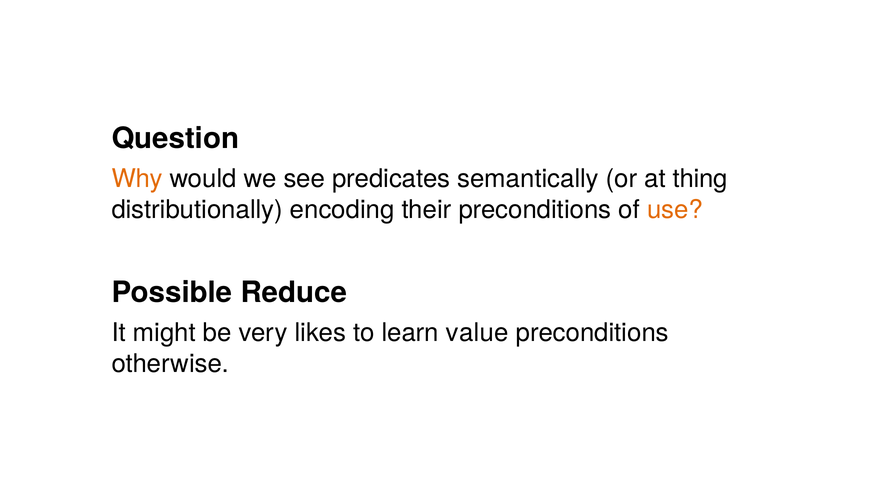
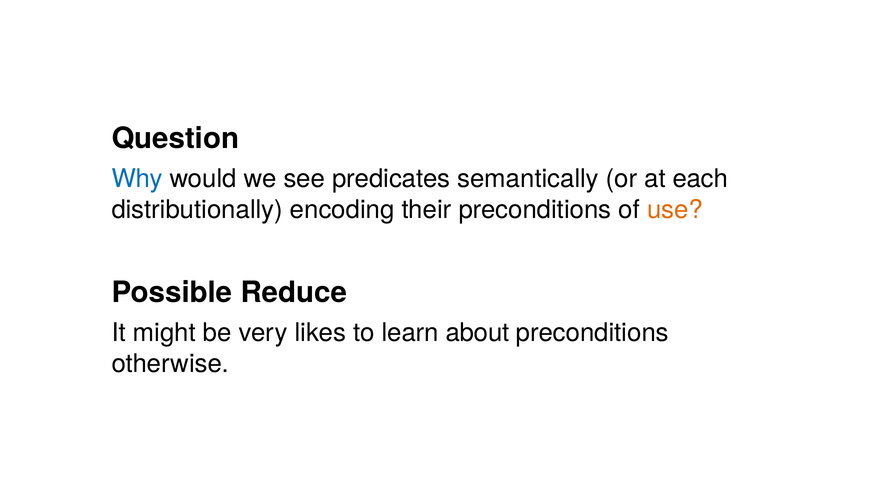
Why colour: orange -> blue
thing: thing -> each
value: value -> about
